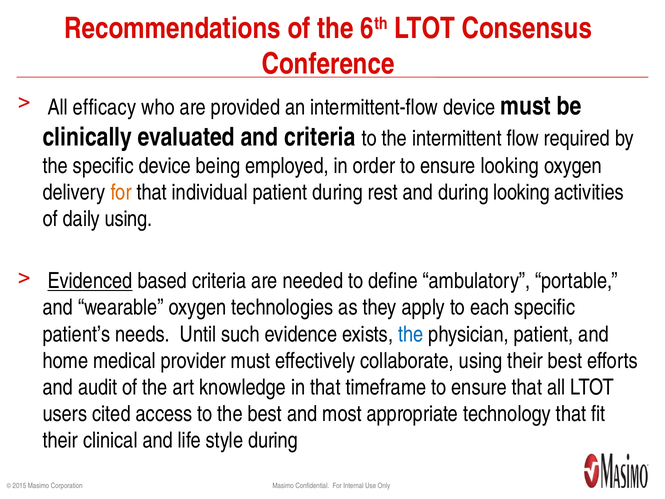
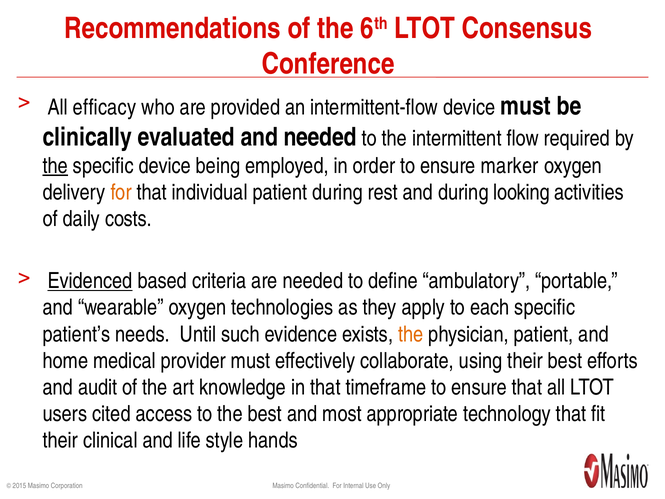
and criteria: criteria -> needed
the at (55, 166) underline: none -> present
ensure looking: looking -> marker
daily using: using -> costs
the at (411, 334) colour: blue -> orange
style during: during -> hands
